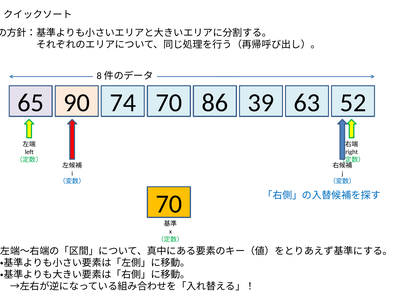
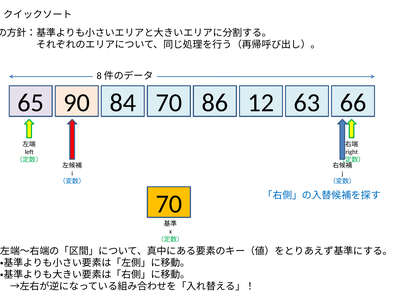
74: 74 -> 84
39: 39 -> 12
52: 52 -> 66
